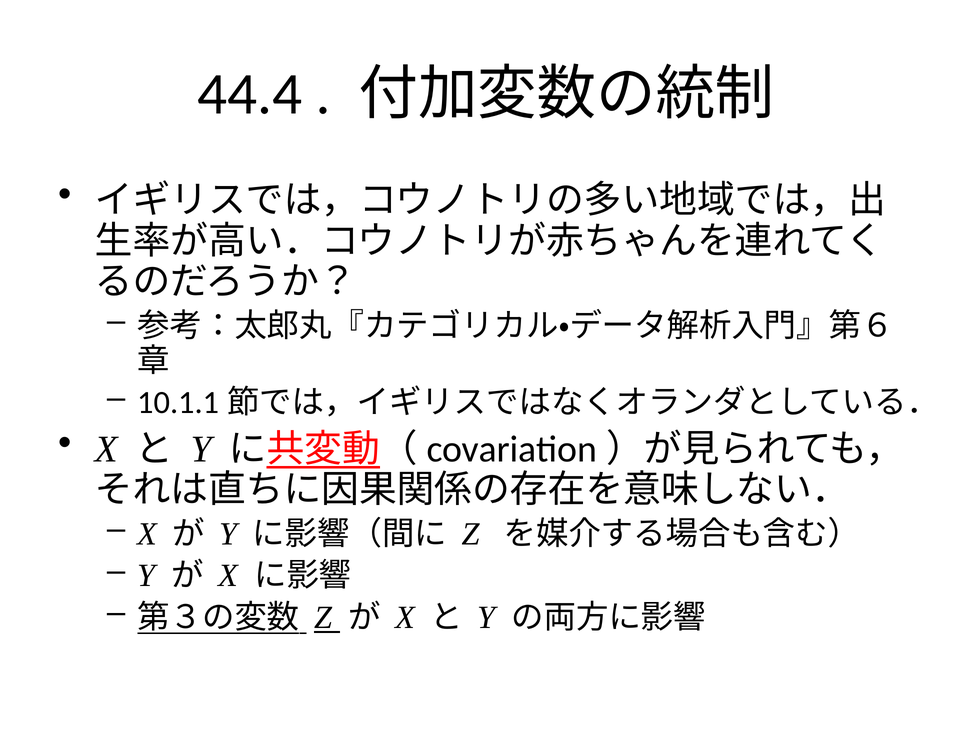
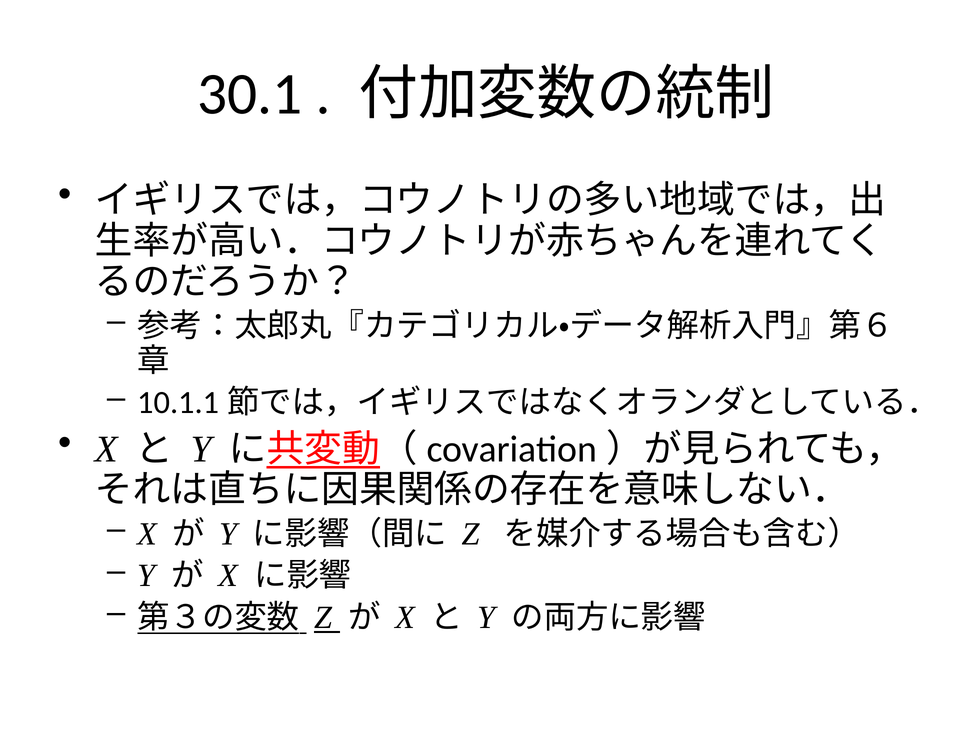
44.4: 44.4 -> 30.1
